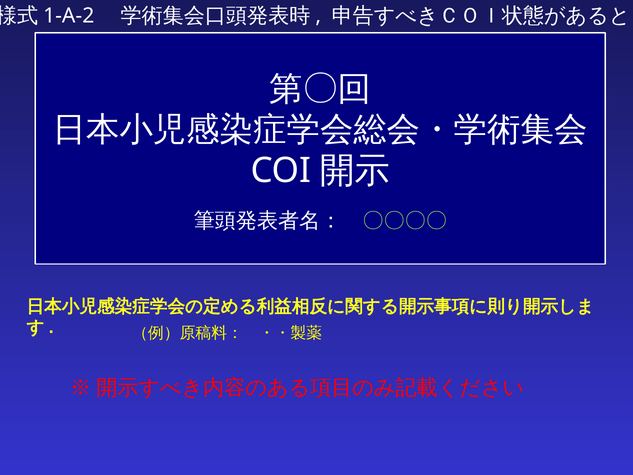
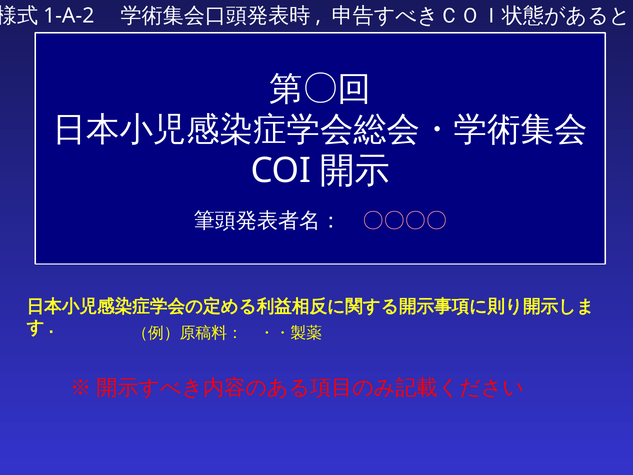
〇〇〇〇 colour: light green -> pink
